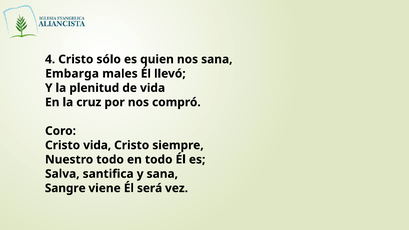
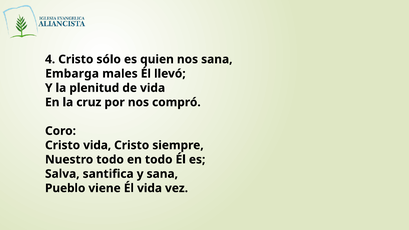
Sangre: Sangre -> Pueblo
Él será: será -> vida
